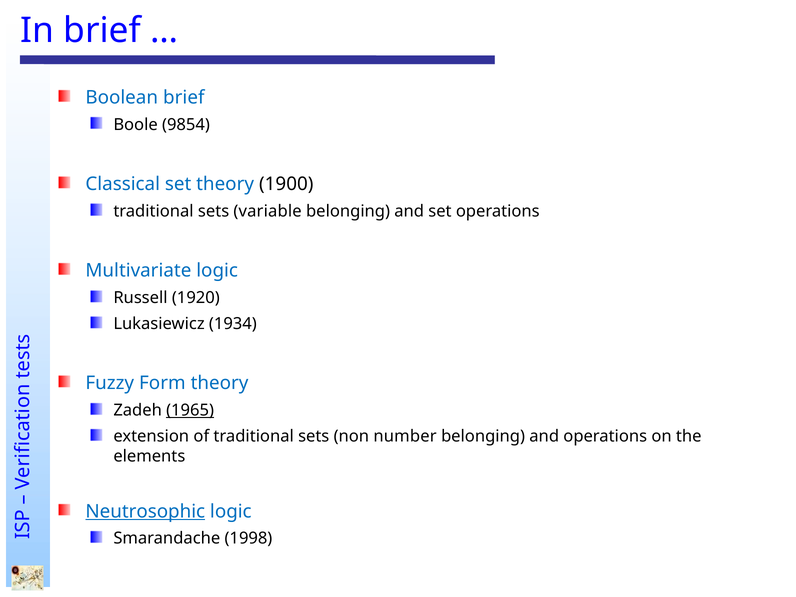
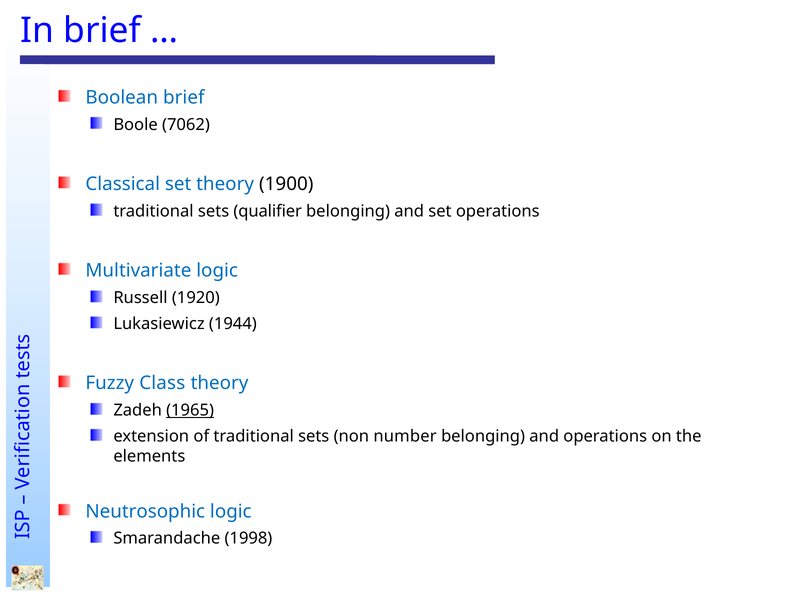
9854: 9854 -> 7062
variable: variable -> qualifier
1934: 1934 -> 1944
Form: Form -> Class
Neutrosophic underline: present -> none
